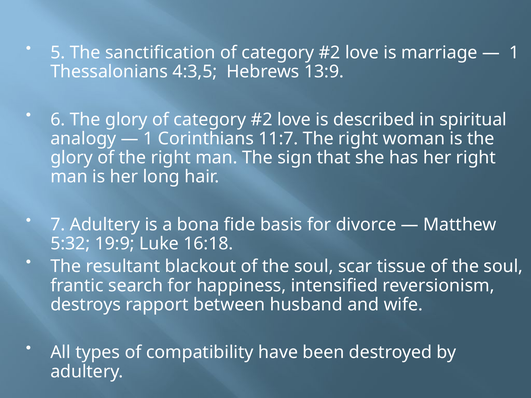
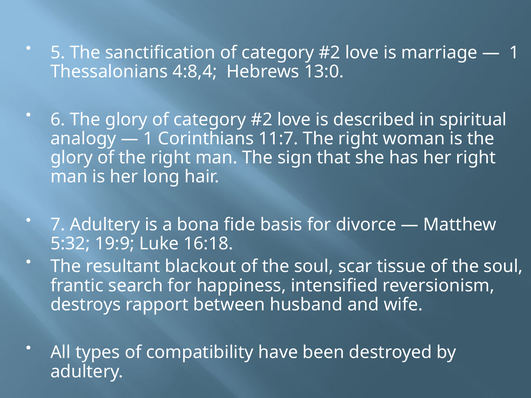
4:3,5: 4:3,5 -> 4:8,4
13:9: 13:9 -> 13:0
